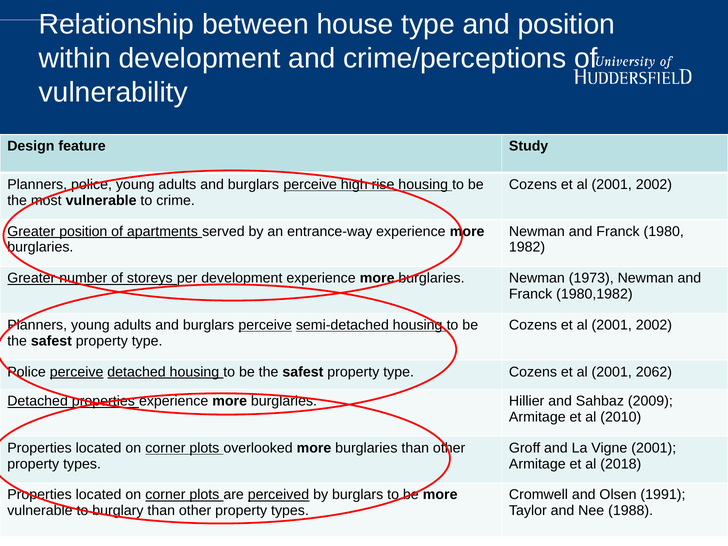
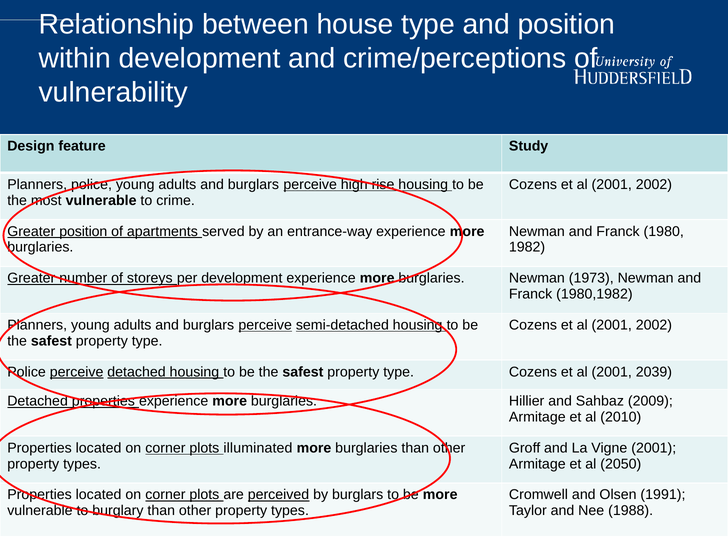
2062: 2062 -> 2039
overlooked: overlooked -> illuminated
2018: 2018 -> 2050
